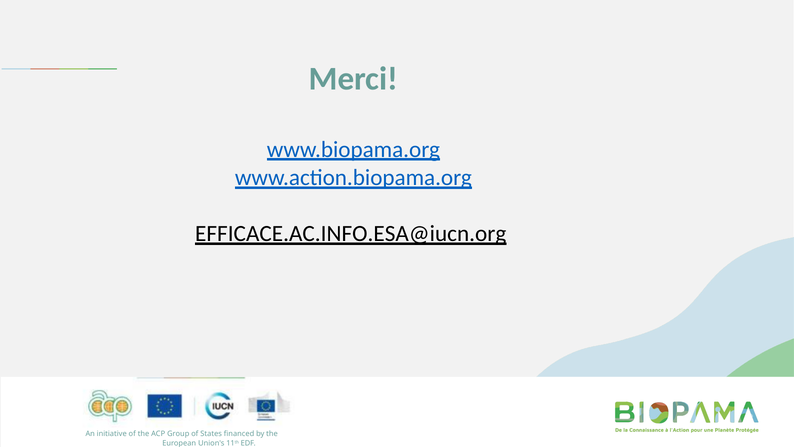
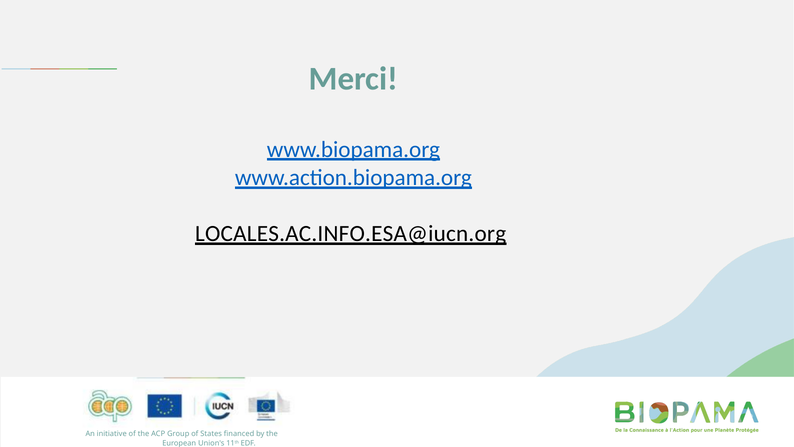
EFFICACE.AC.INFO.ESA@iucn.org: EFFICACE.AC.INFO.ESA@iucn.org -> LOCALES.AC.INFO.ESA@iucn.org
